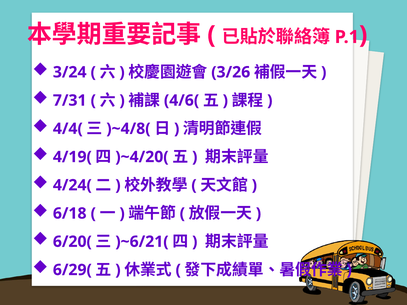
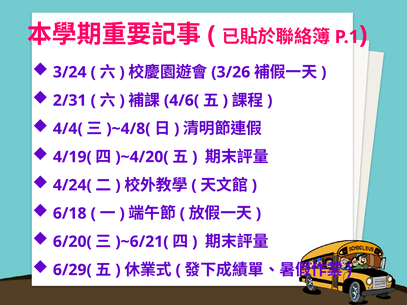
7/31: 7/31 -> 2/31
